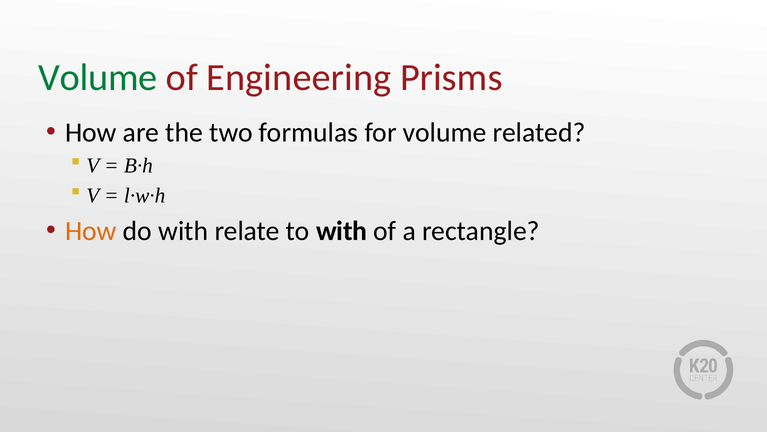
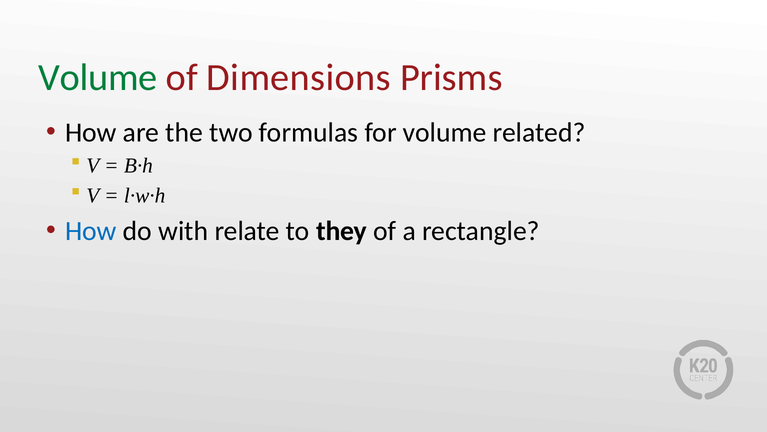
Engineering: Engineering -> Dimensions
How at (91, 231) colour: orange -> blue
to with: with -> they
